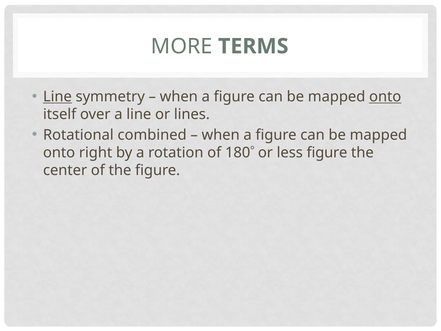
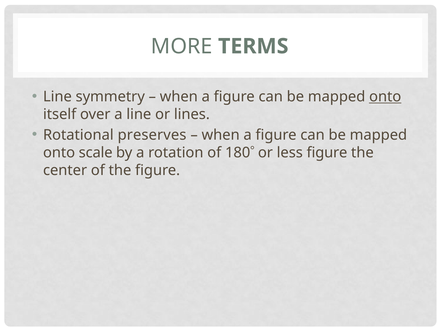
Line at (57, 97) underline: present -> none
combined: combined -> preserves
right: right -> scale
